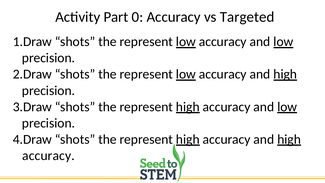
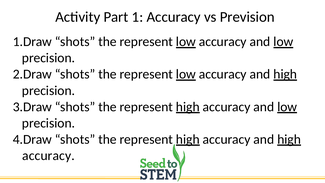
0: 0 -> 1
Targeted: Targeted -> Prevision
